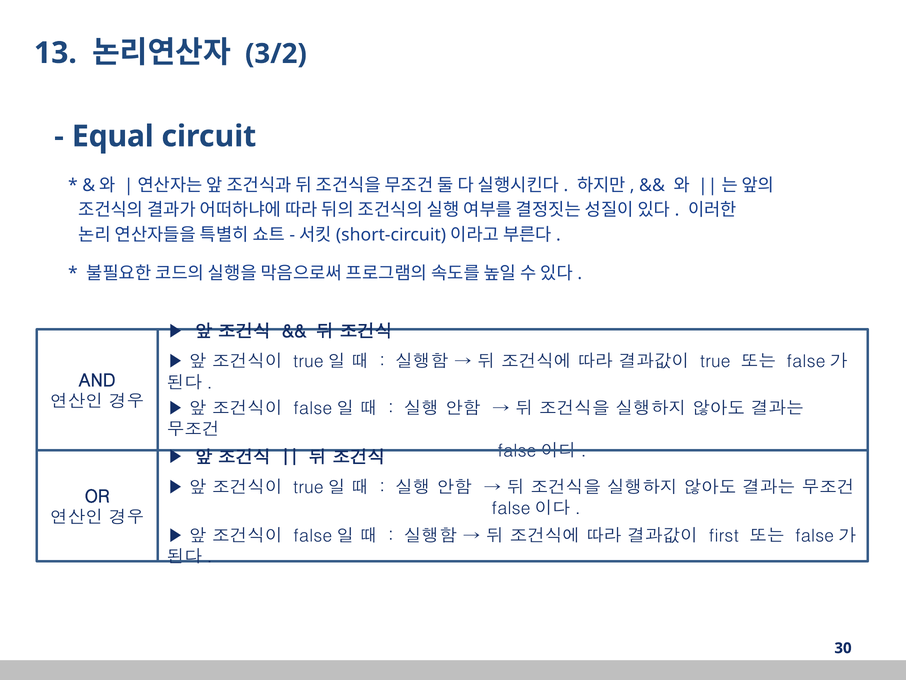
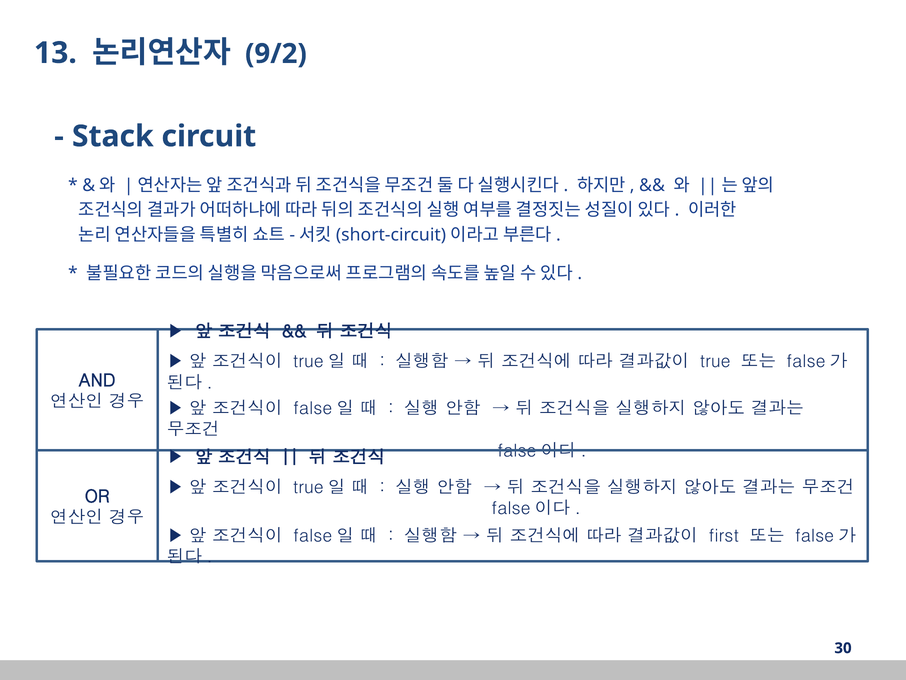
3/2: 3/2 -> 9/2
Equal: Equal -> Stack
